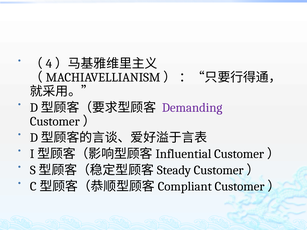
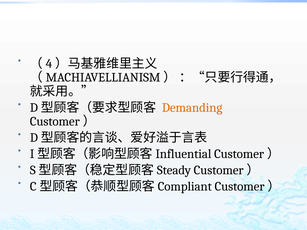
Demanding colour: purple -> orange
